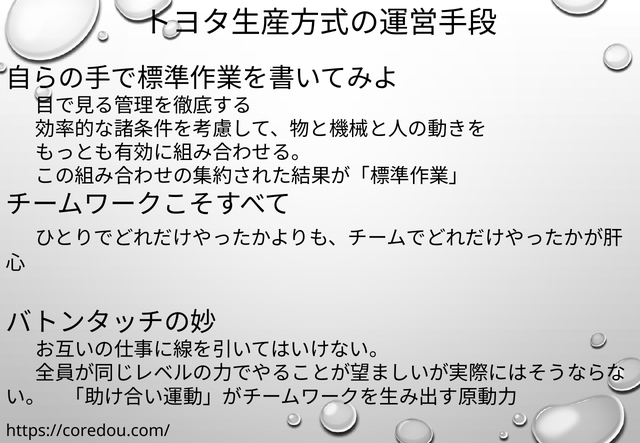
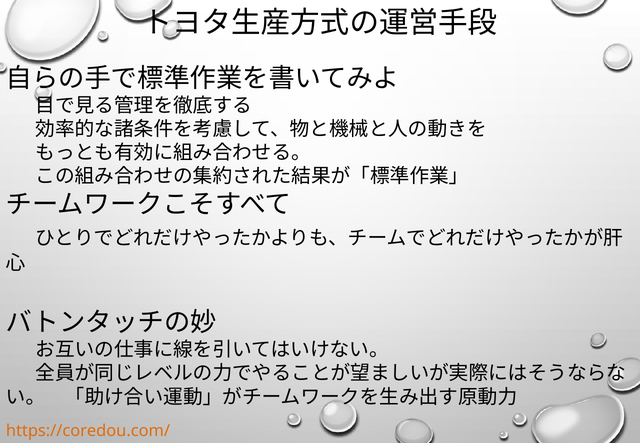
https://coredou.com/ colour: black -> orange
